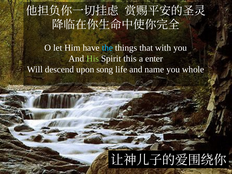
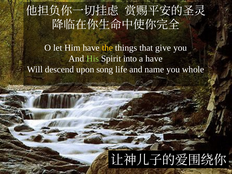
the colour: light blue -> yellow
with: with -> give
this: this -> into
a enter: enter -> have
